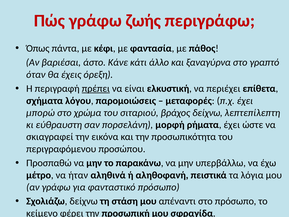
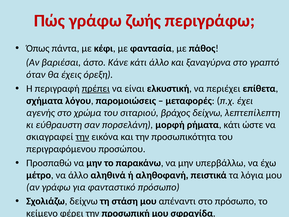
μπορώ: μπορώ -> αγενής
ρήματα έχει: έχει -> κάτι
την at (82, 137) underline: none -> present
να ήταν: ήταν -> άλλο
